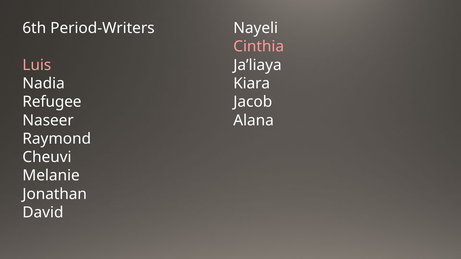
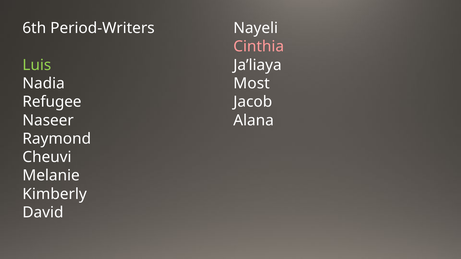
Luis colour: pink -> light green
Kiara: Kiara -> Most
Jonathan: Jonathan -> Kimberly
